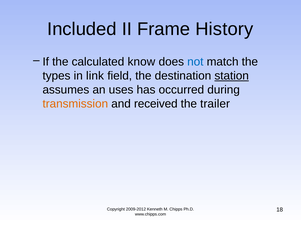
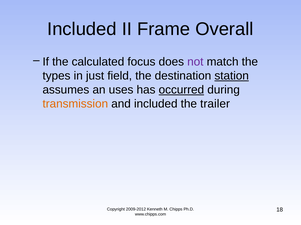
History: History -> Overall
know: know -> focus
not colour: blue -> purple
link: link -> just
occurred underline: none -> present
and received: received -> included
